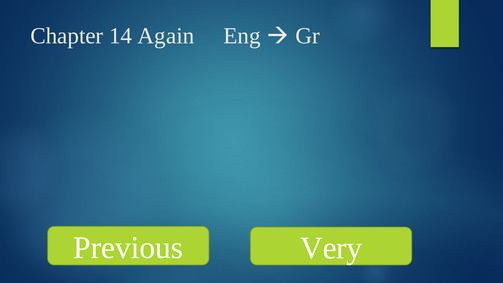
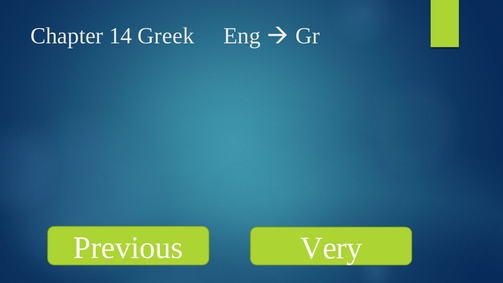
Again: Again -> Greek
